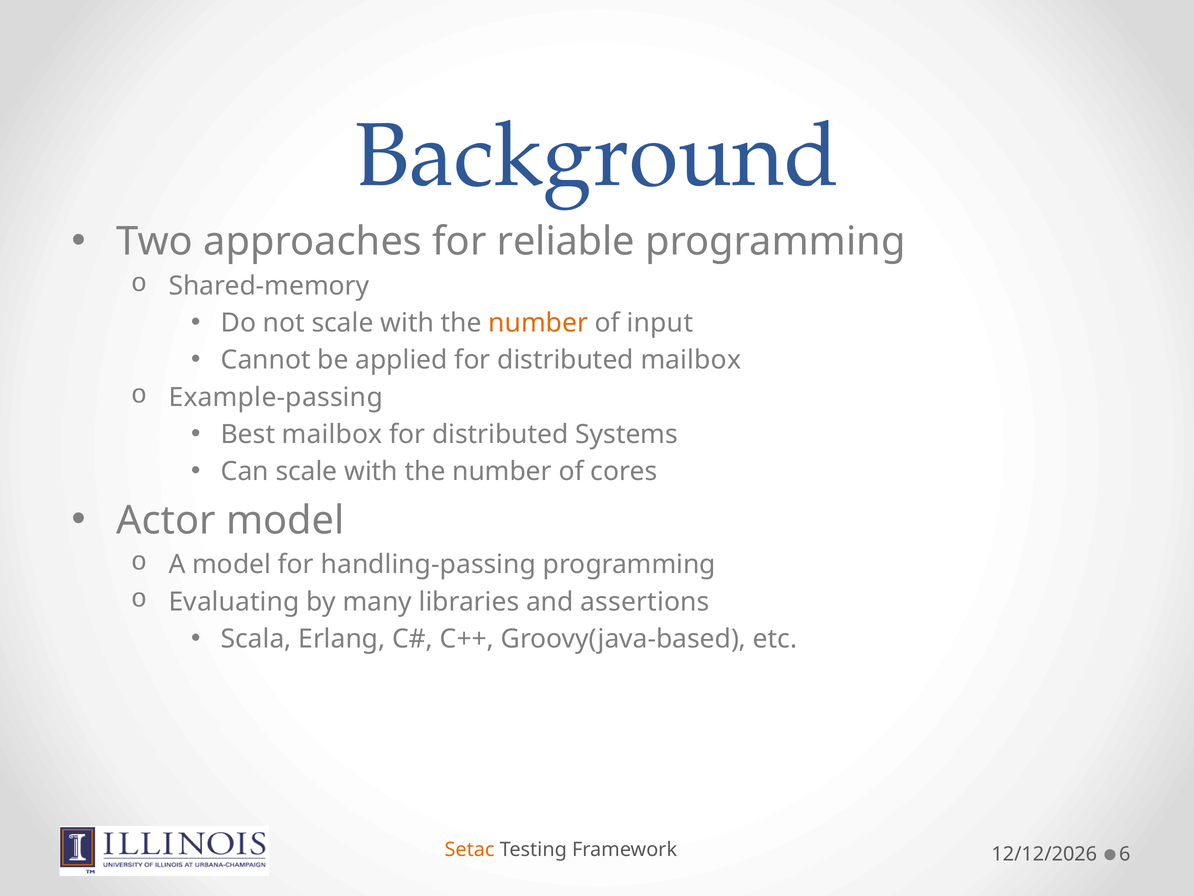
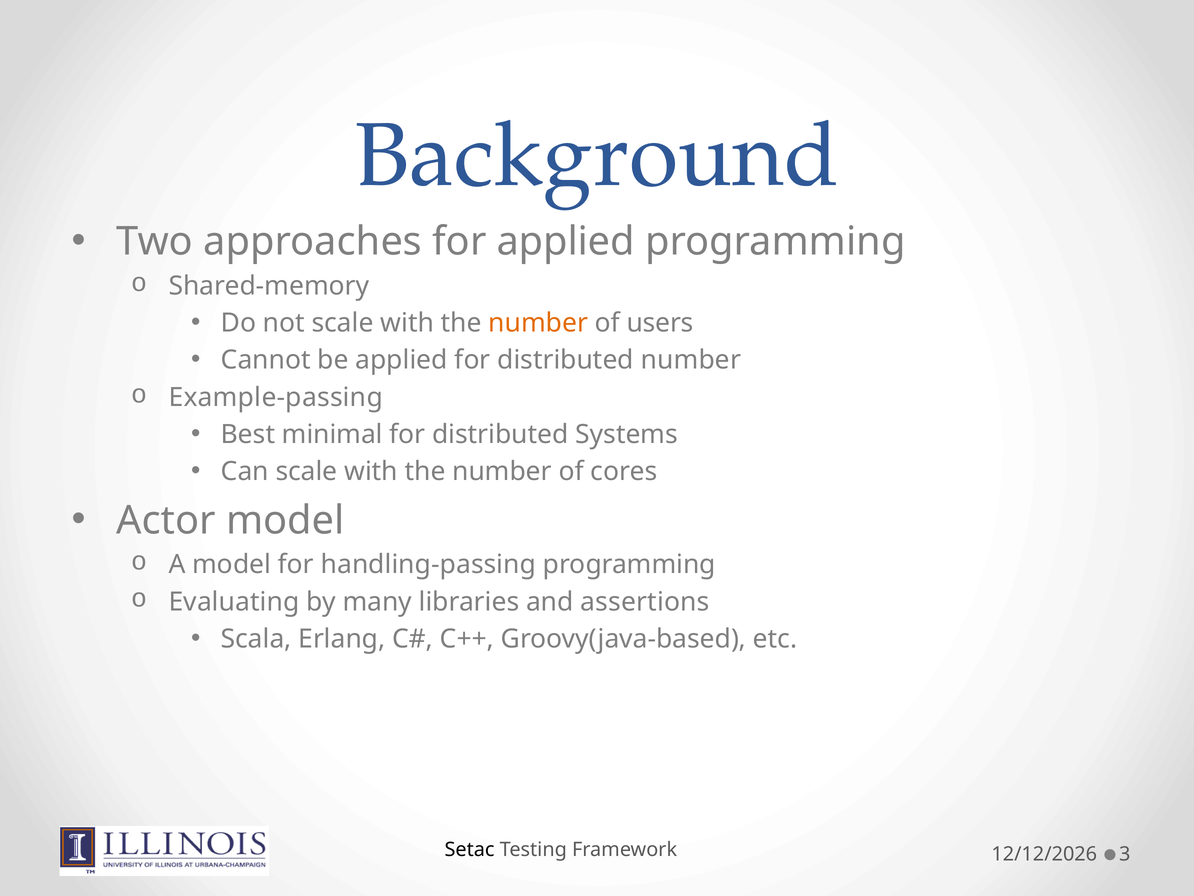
for reliable: reliable -> applied
input: input -> users
distributed mailbox: mailbox -> number
Best mailbox: mailbox -> minimal
Setac colour: orange -> black
6: 6 -> 3
